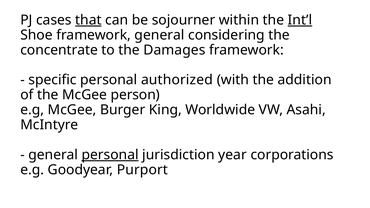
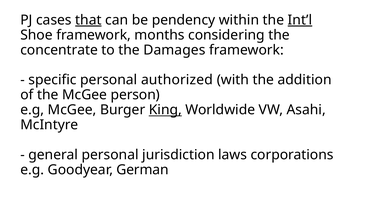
sojourner: sojourner -> pendency
framework general: general -> months
King underline: none -> present
personal at (110, 155) underline: present -> none
year: year -> laws
Purport: Purport -> German
